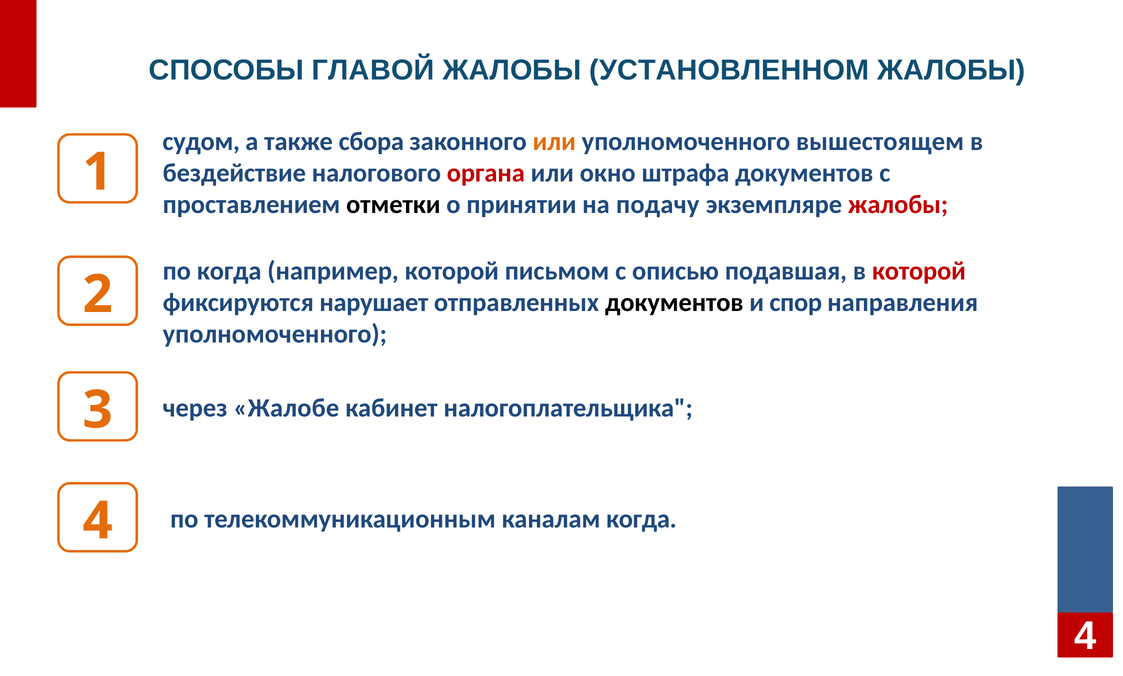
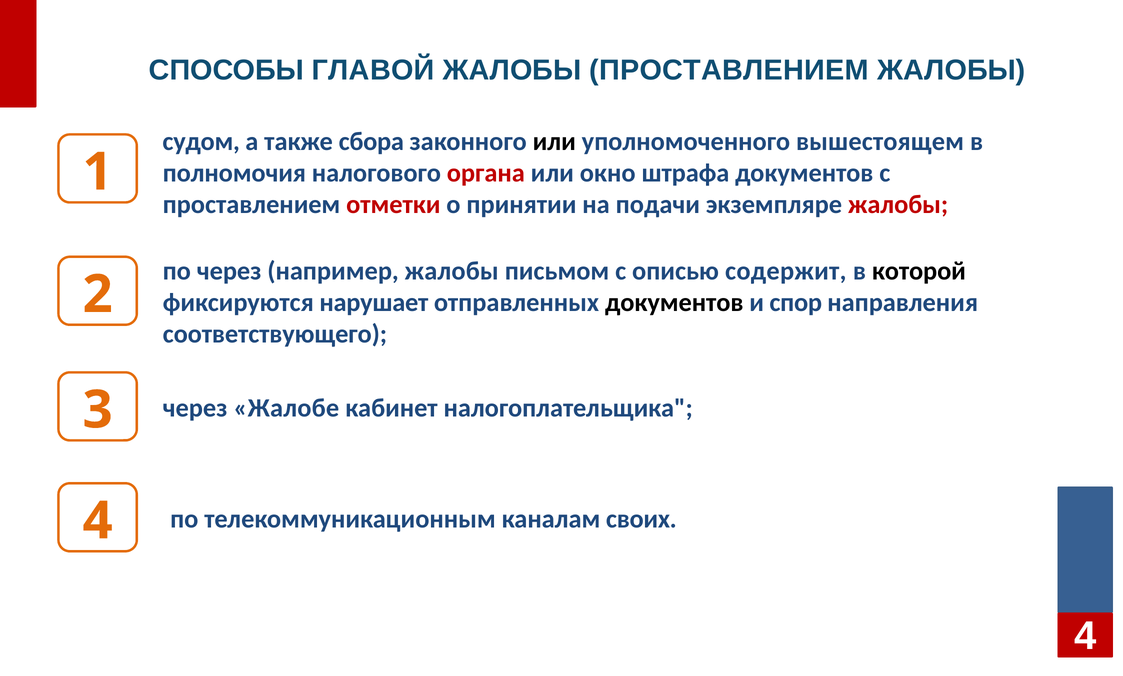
ЖАЛОБЫ УСТАНОВЛЕННОМ: УСТАНОВЛЕННОМ -> ПРОСТАВЛЕНИЕМ
или at (554, 141) colour: orange -> black
бездействие: бездействие -> полномочия
отметки colour: black -> red
подачу: подачу -> подачи
по когда: когда -> через
например которой: которой -> жалобы
подавшая: подавшая -> содержит
которой at (919, 271) colour: red -> black
уполномоченного at (275, 334): уполномоченного -> соответствующего
каналам когда: когда -> своих
